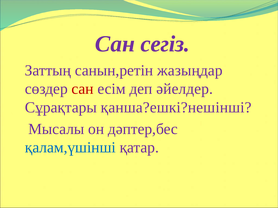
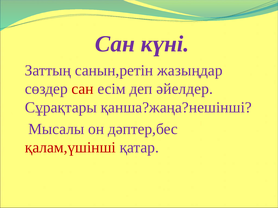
сегіз: сегіз -> күні
қанша?ешкі?нешінші: қанша?ешкі?нешінші -> қанша?жаңа?нешінші
қалам,үшінші colour: blue -> red
